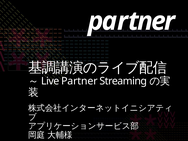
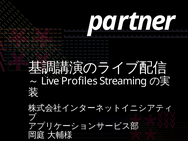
Partner at (79, 81): Partner -> Profiles
